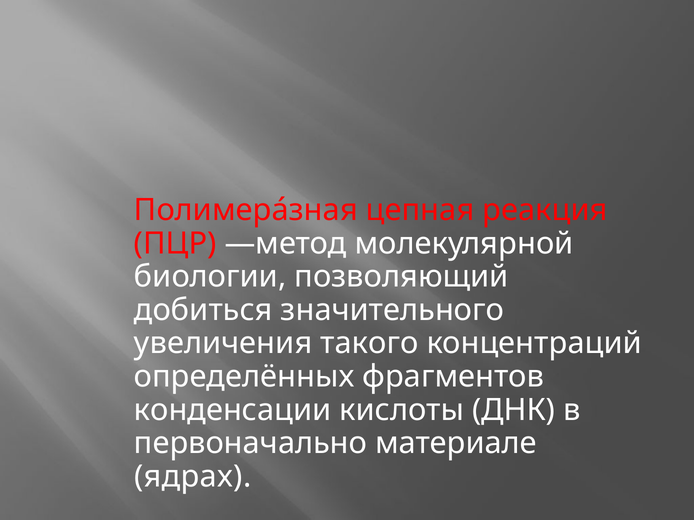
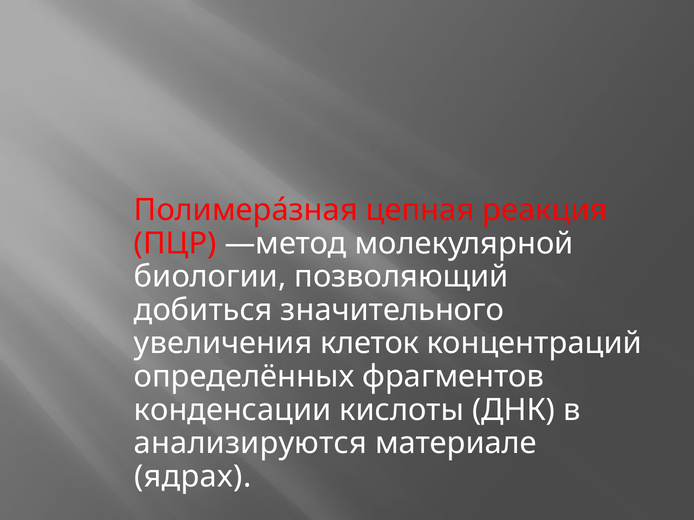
такого: такого -> клеток
первоначально: первоначально -> анализируются
